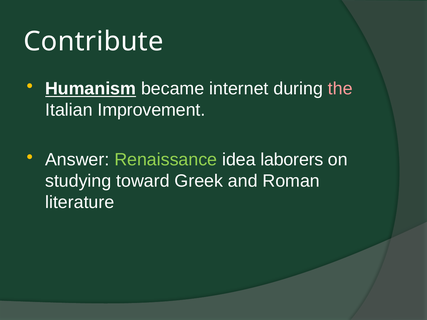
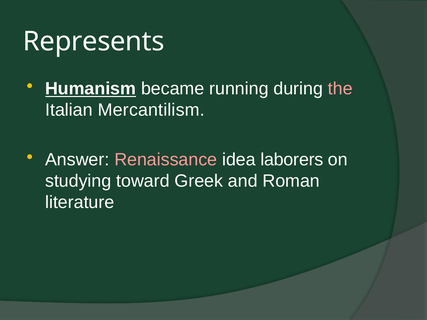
Contribute: Contribute -> Represents
internet: internet -> running
Improvement: Improvement -> Mercantilism
Renaissance colour: light green -> pink
